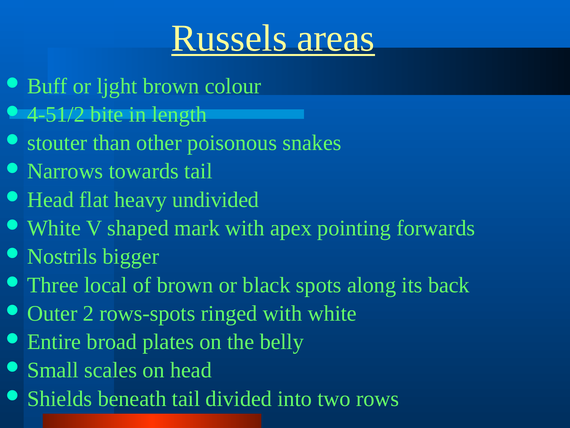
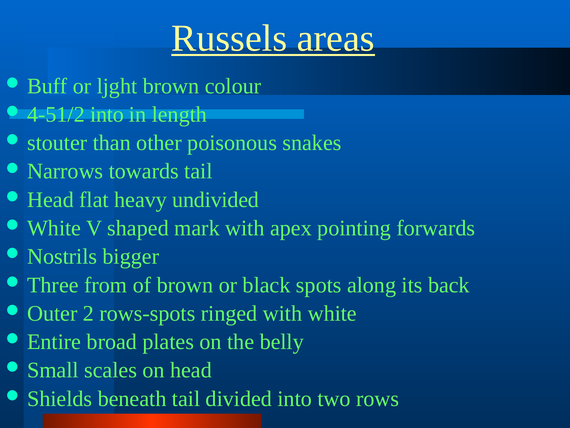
bite at (107, 114): bite -> into
local: local -> from
